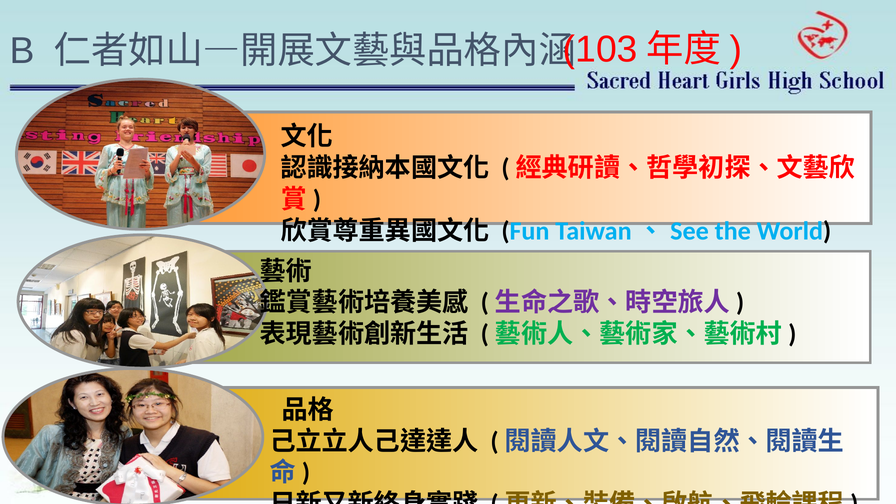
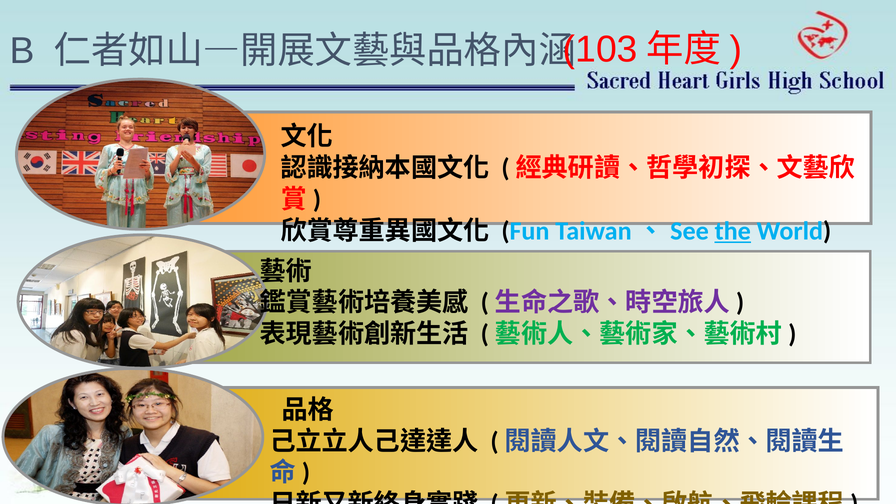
the underline: none -> present
